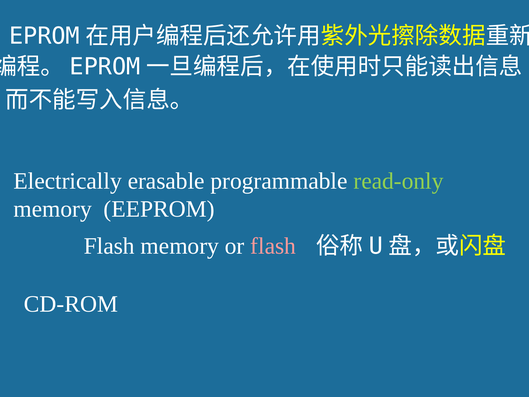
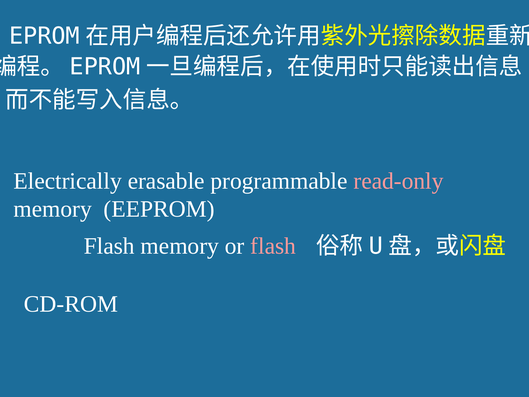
read-only colour: light green -> pink
